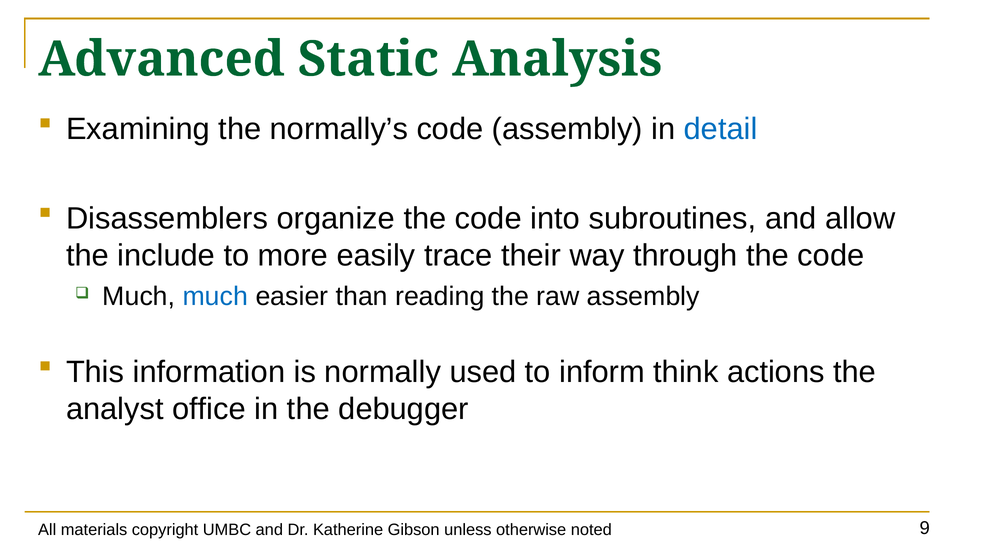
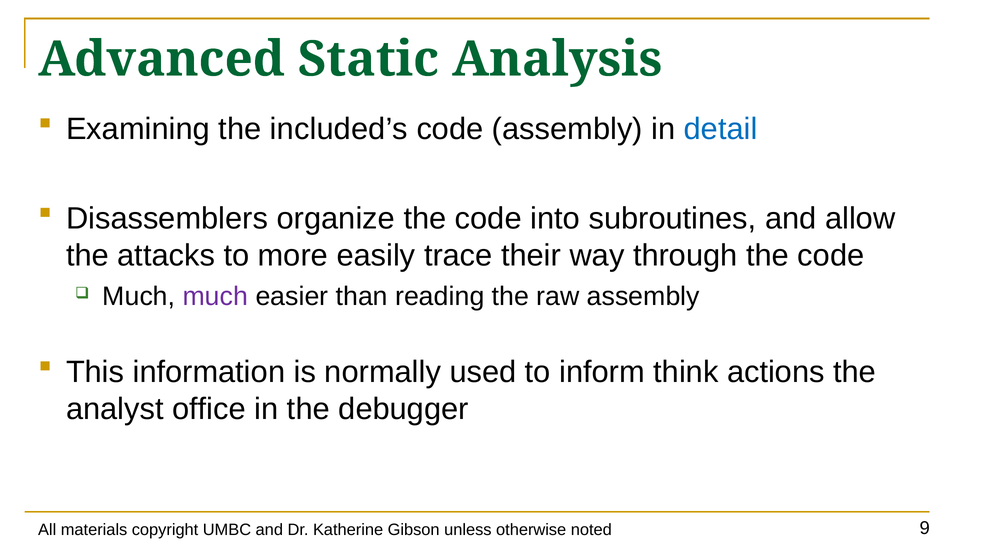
normally’s: normally’s -> included’s
include: include -> attacks
much at (215, 297) colour: blue -> purple
